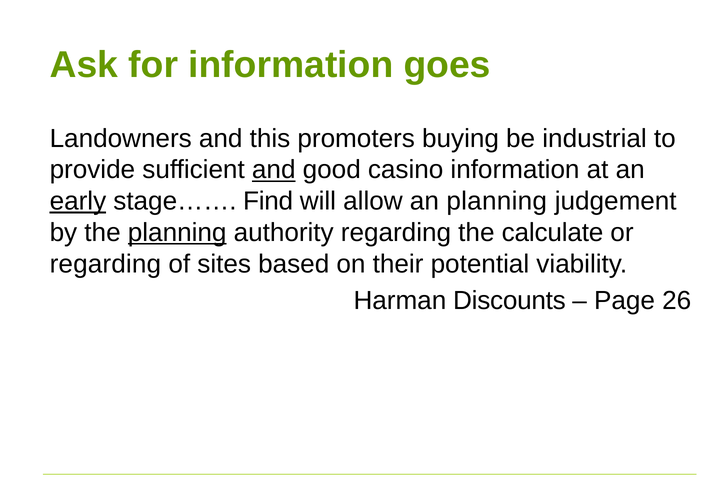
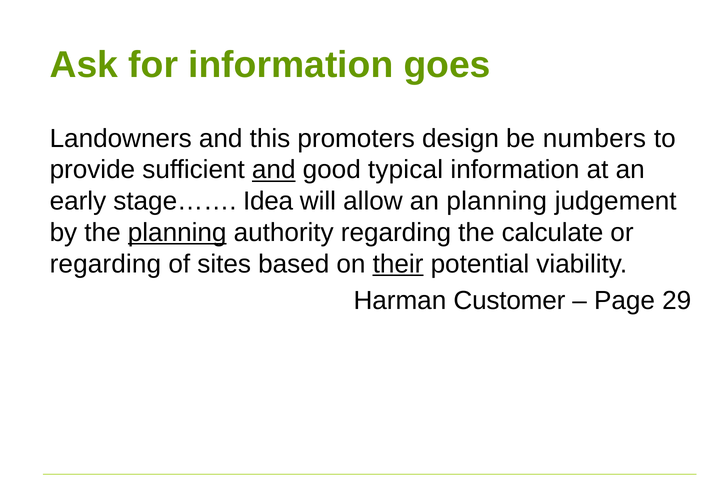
buying: buying -> design
industrial: industrial -> numbers
casino: casino -> typical
early underline: present -> none
Find: Find -> Idea
their underline: none -> present
Discounts: Discounts -> Customer
26: 26 -> 29
